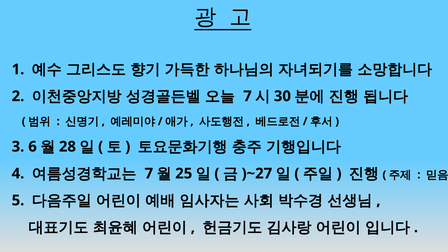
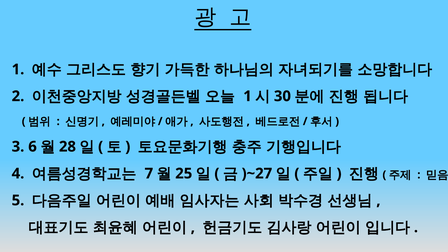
7 at (248, 96): 7 -> 1
